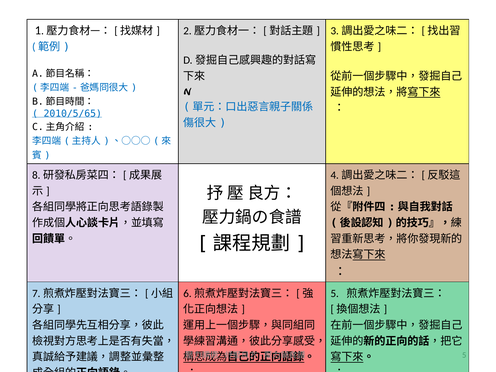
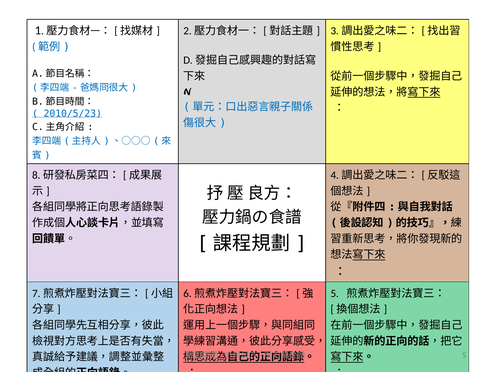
2010/5/65: 2010/5/65 -> 2010/5/23
